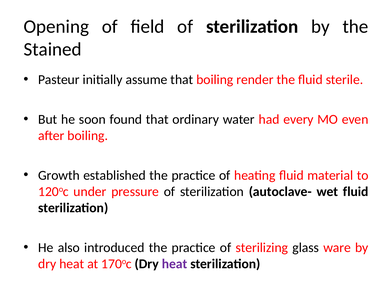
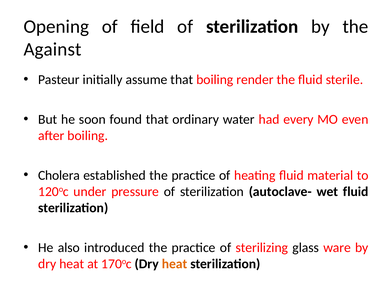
Stained: Stained -> Against
Growth: Growth -> Cholera
heat at (175, 264) colour: purple -> orange
